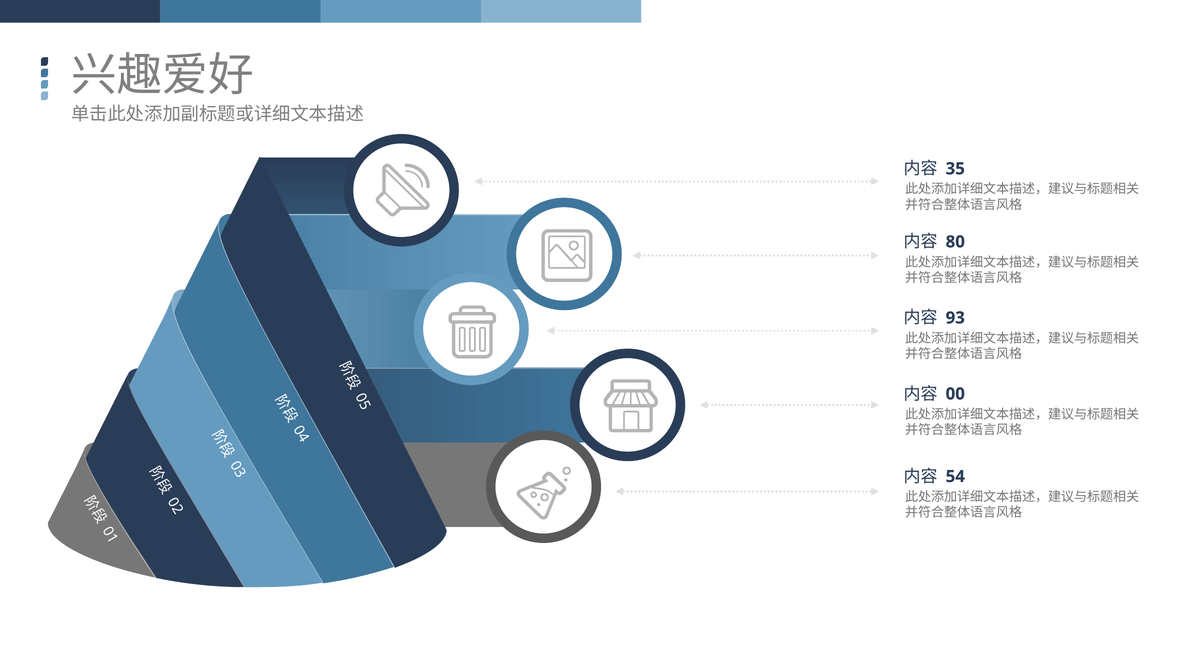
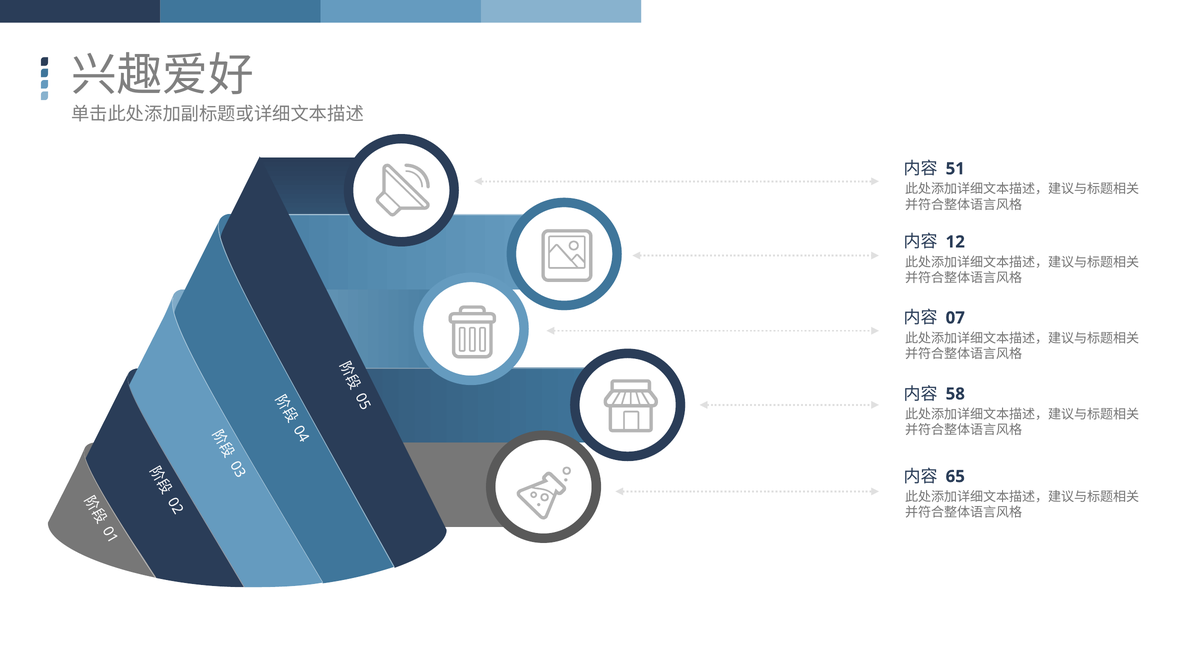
35: 35 -> 51
80: 80 -> 12
93: 93 -> 07
00: 00 -> 58
54: 54 -> 65
